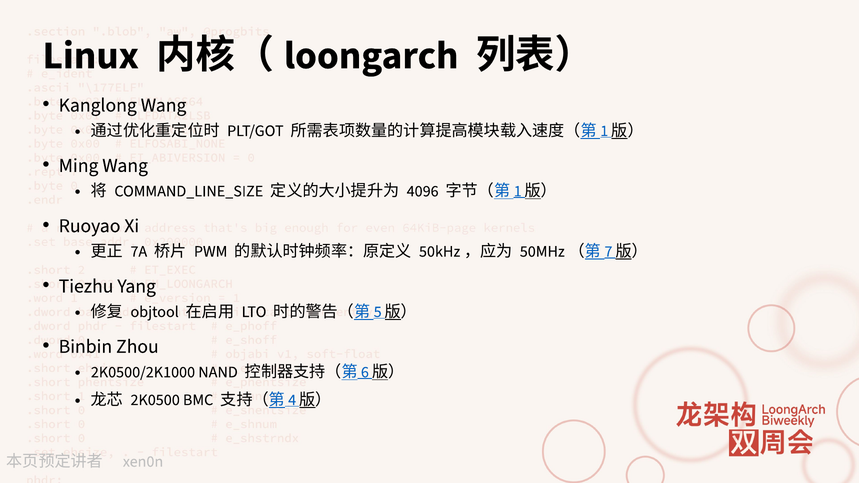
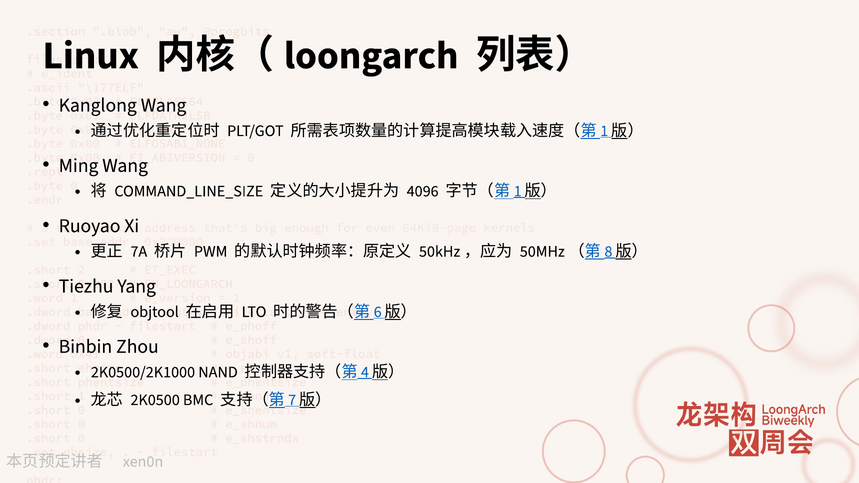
7: 7 -> 8
5: 5 -> 6
6: 6 -> 4
4: 4 -> 7
